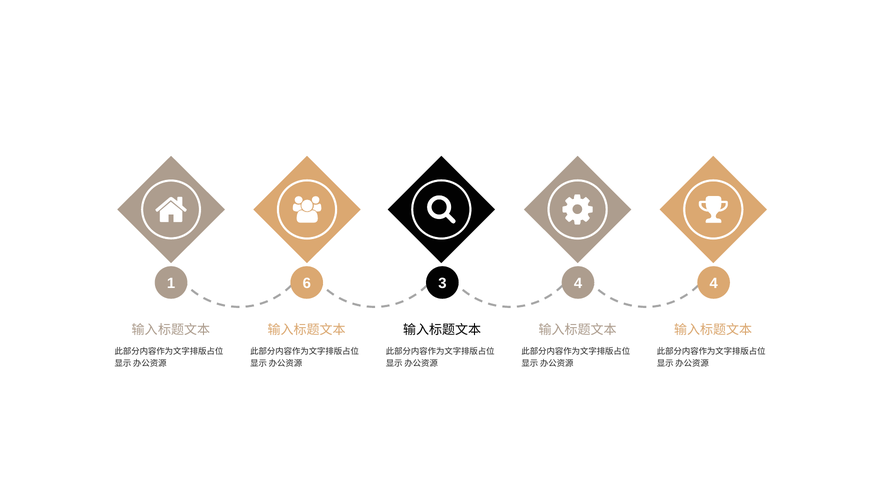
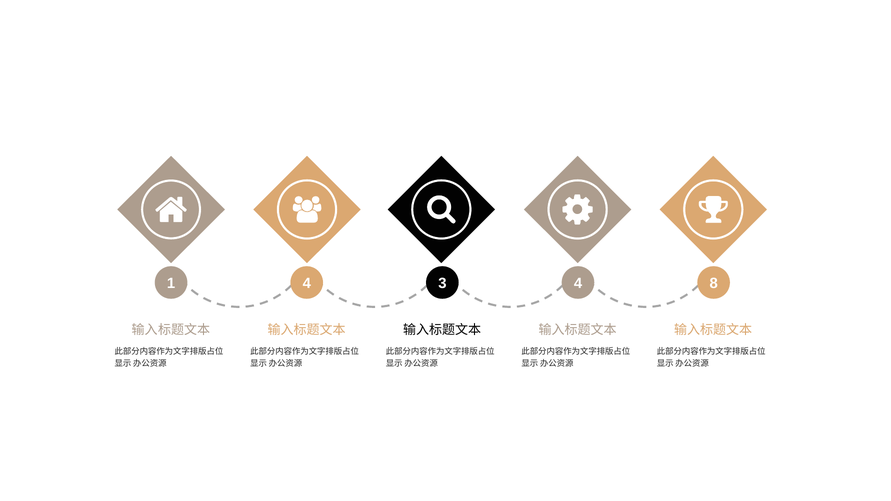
1 6: 6 -> 4
4 4: 4 -> 8
